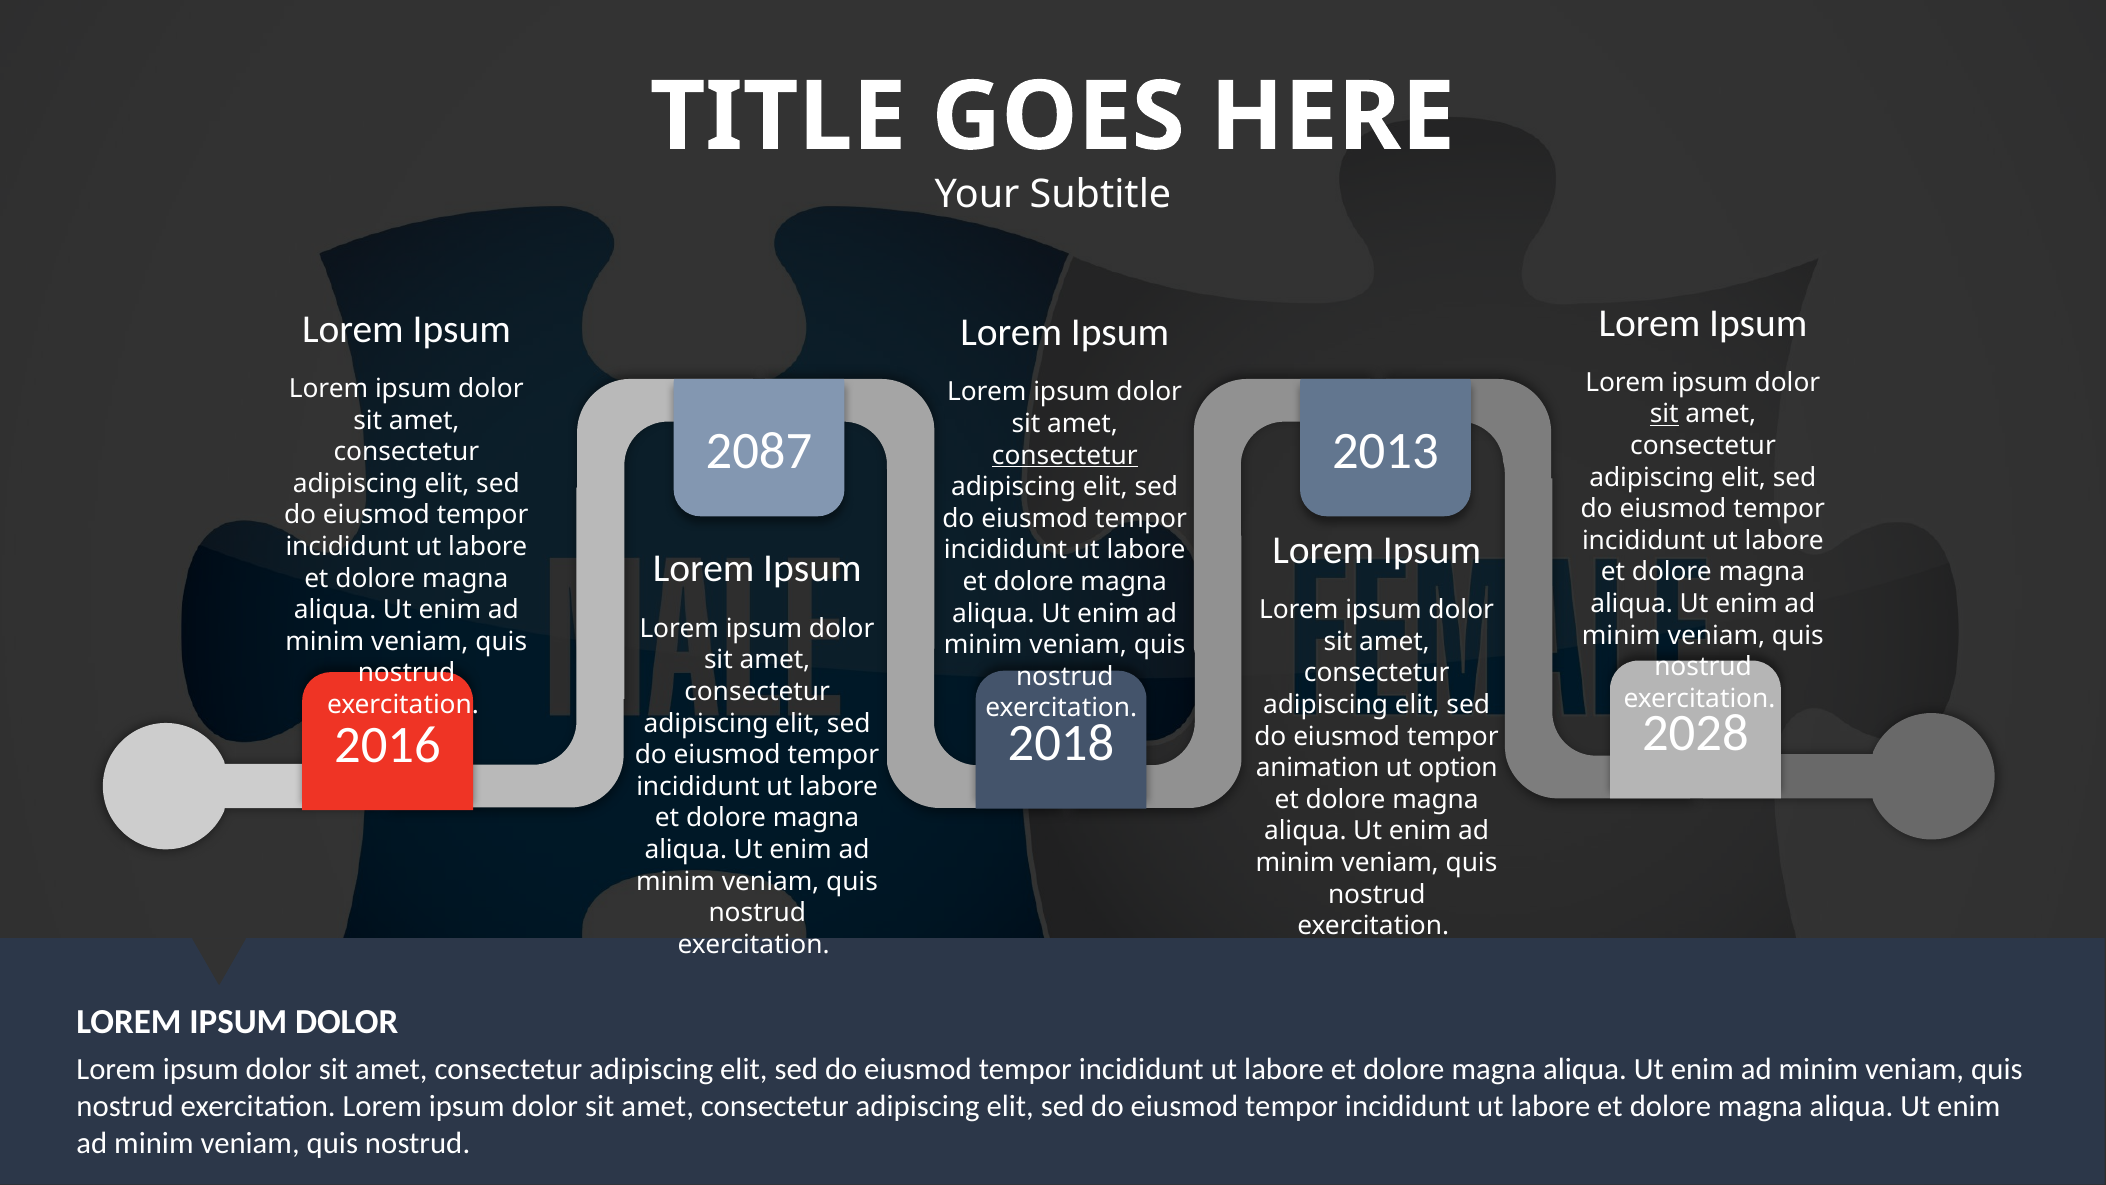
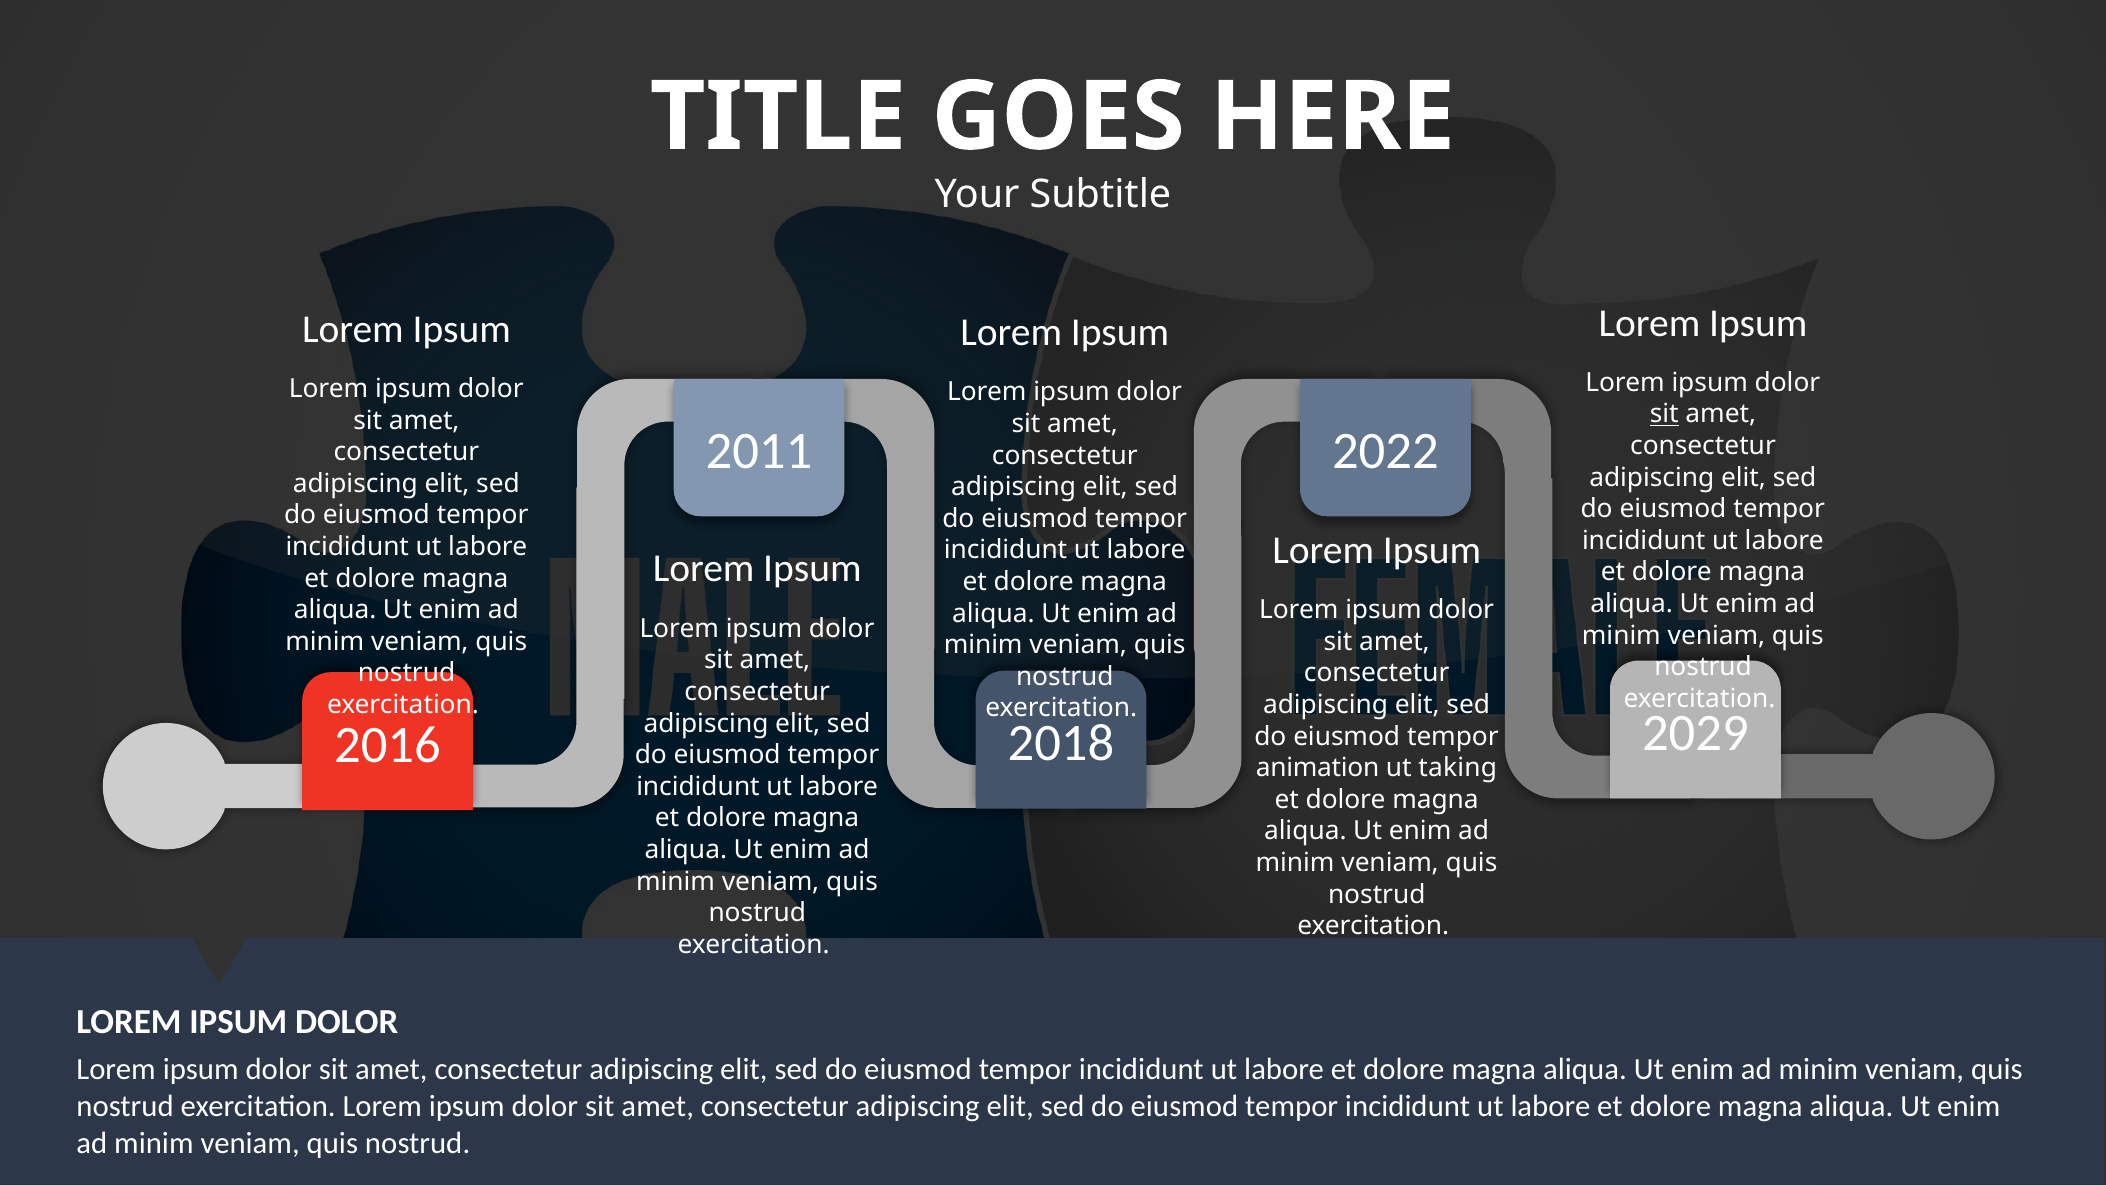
2087: 2087 -> 2011
2013: 2013 -> 2022
consectetur at (1065, 455) underline: present -> none
2028: 2028 -> 2029
option: option -> taking
